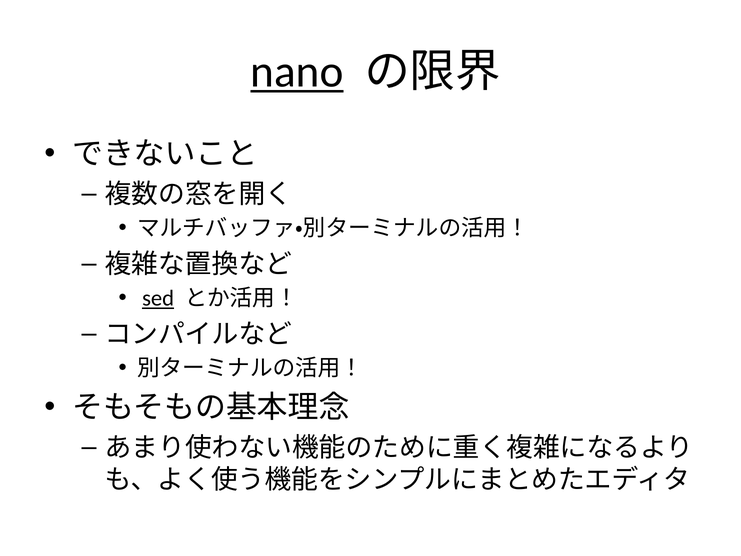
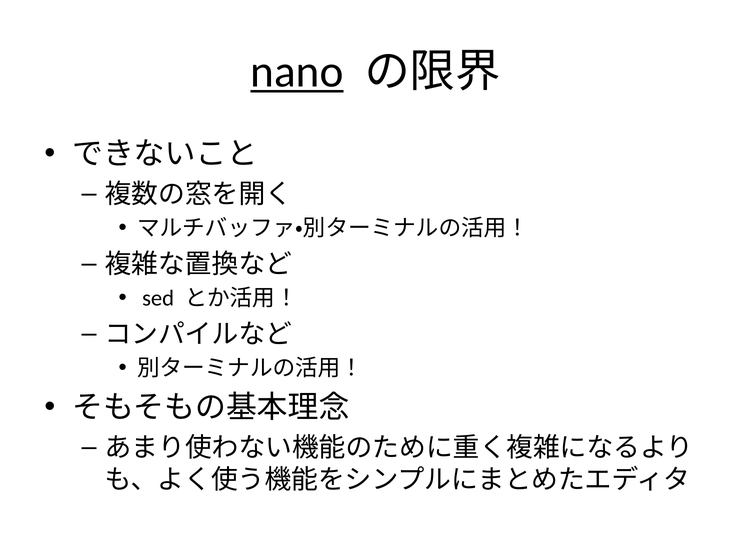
sed underline: present -> none
